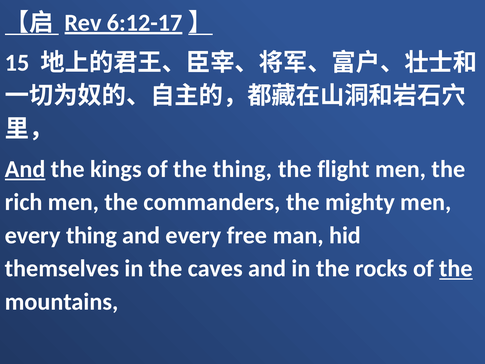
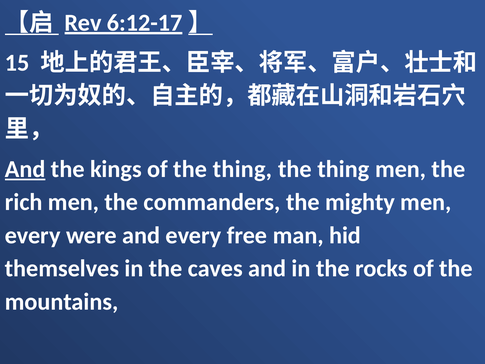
flight at (343, 169): flight -> thing
every thing: thing -> were
the at (456, 268) underline: present -> none
